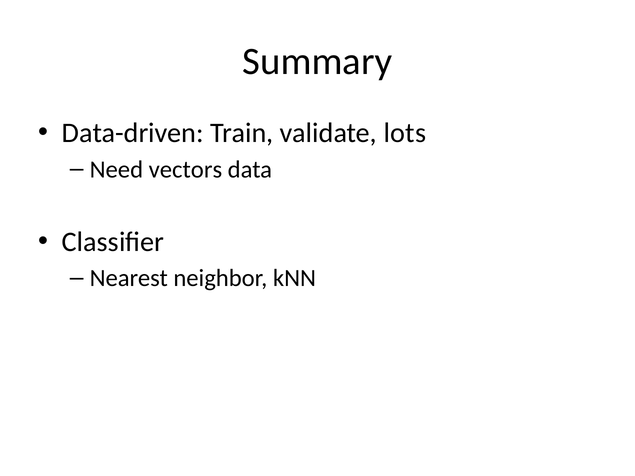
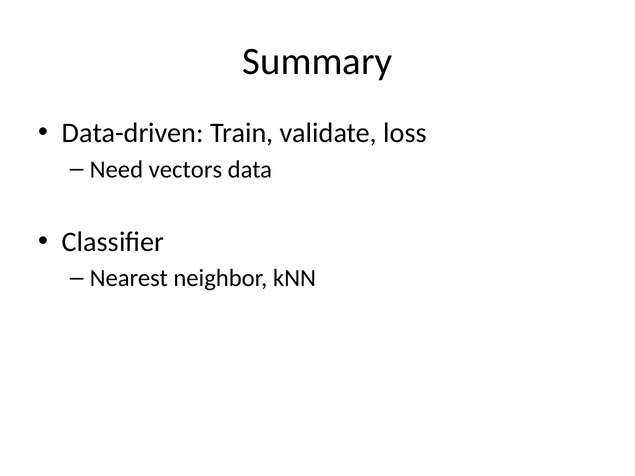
lots: lots -> loss
